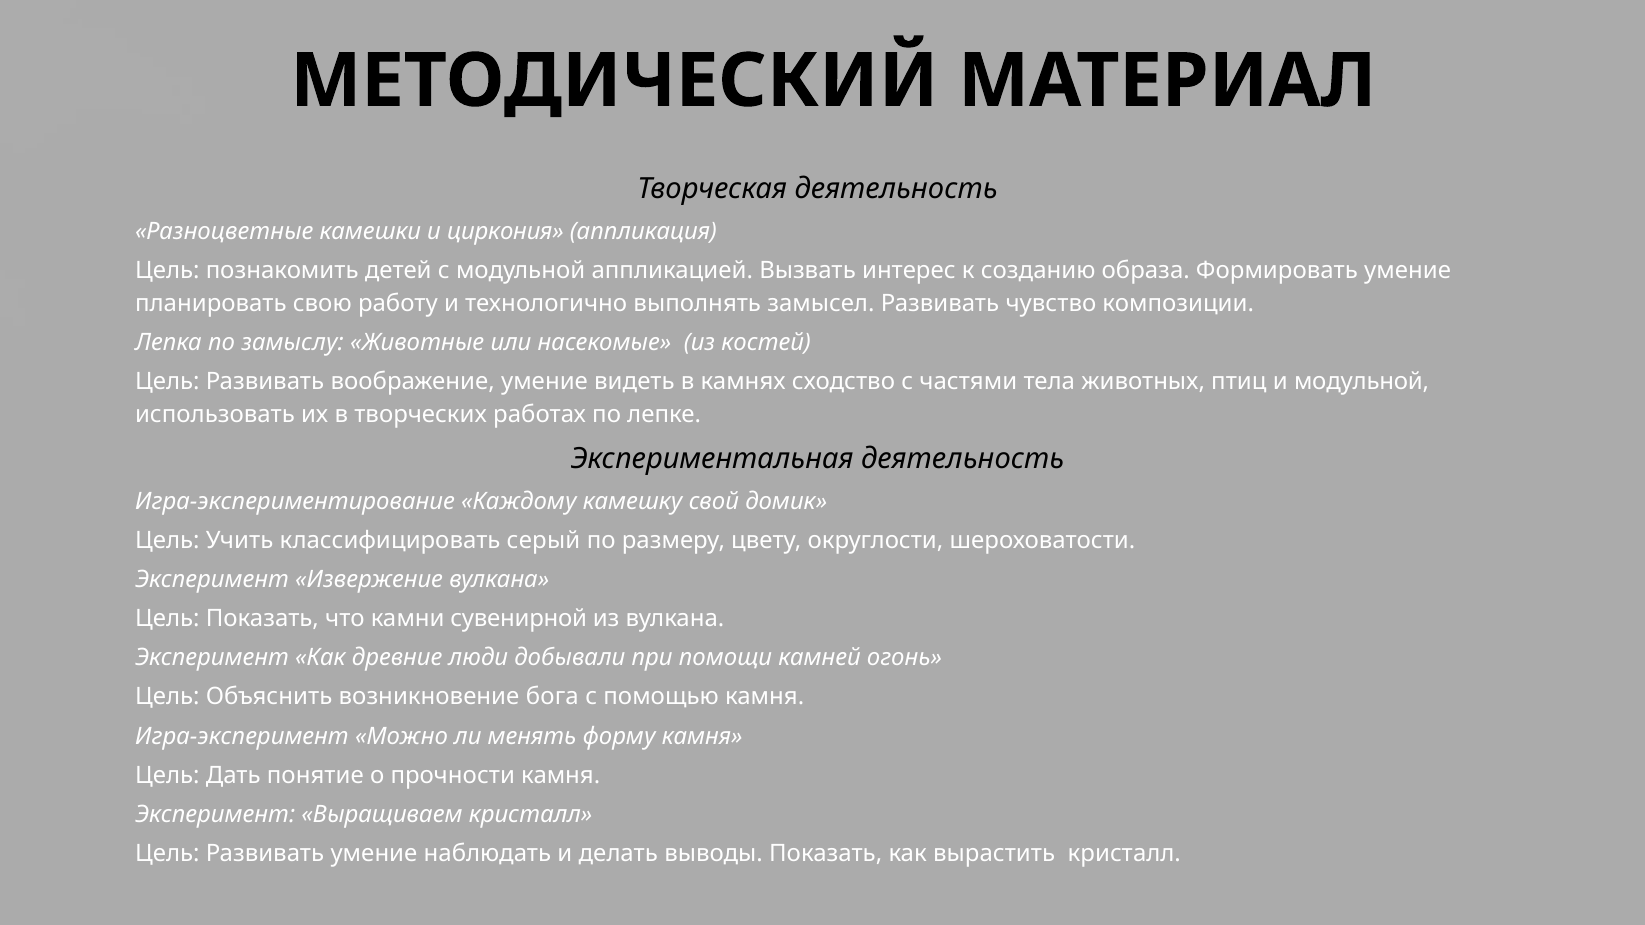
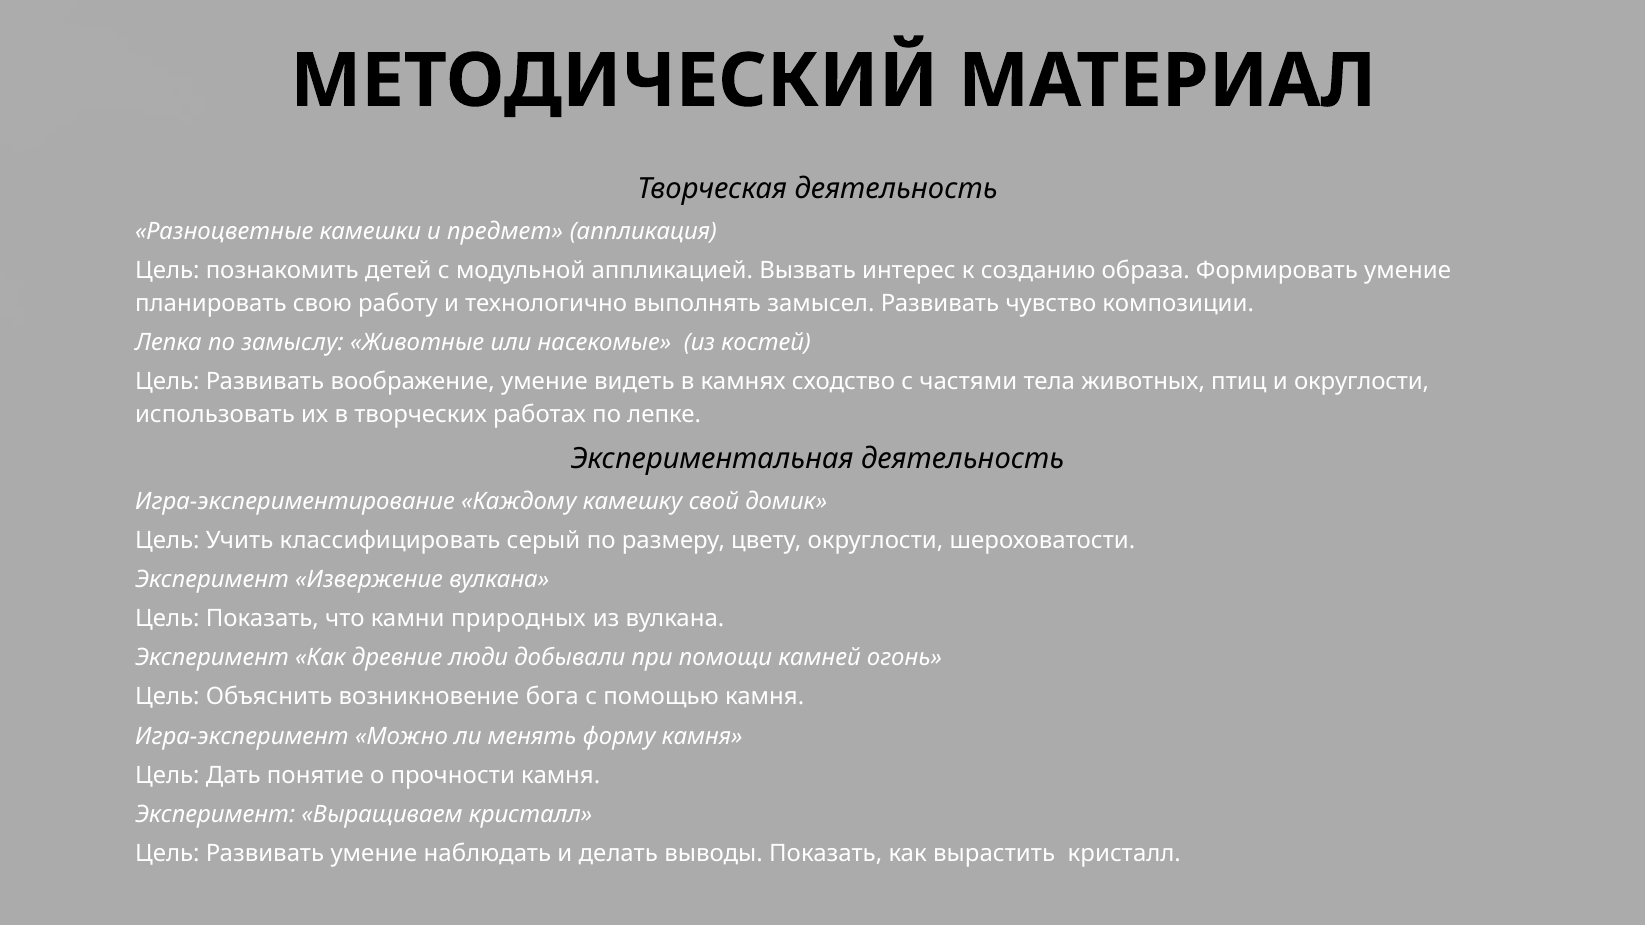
циркония: циркония -> предмет
и модульной: модульной -> округлости
сувенирной: сувенирной -> природных
